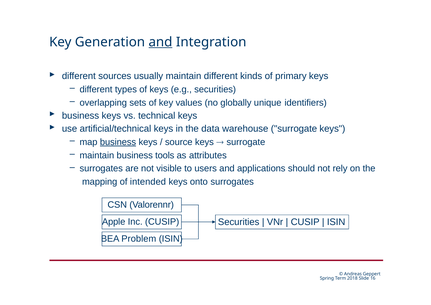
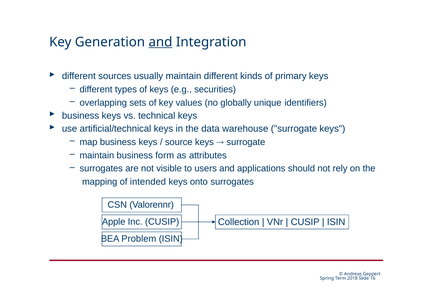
business at (118, 142) underline: present -> none
tools: tools -> form
Securities at (239, 222): Securities -> Collection
